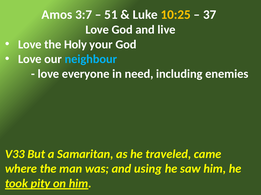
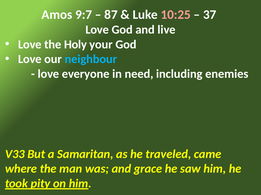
3:7: 3:7 -> 9:7
51: 51 -> 87
10:25 colour: yellow -> pink
using: using -> grace
